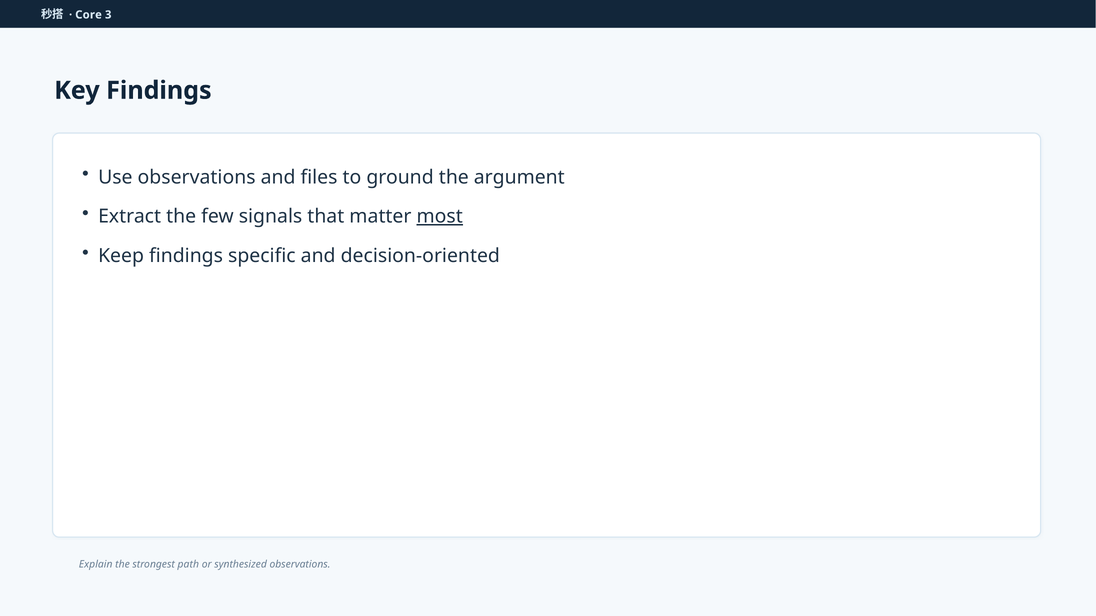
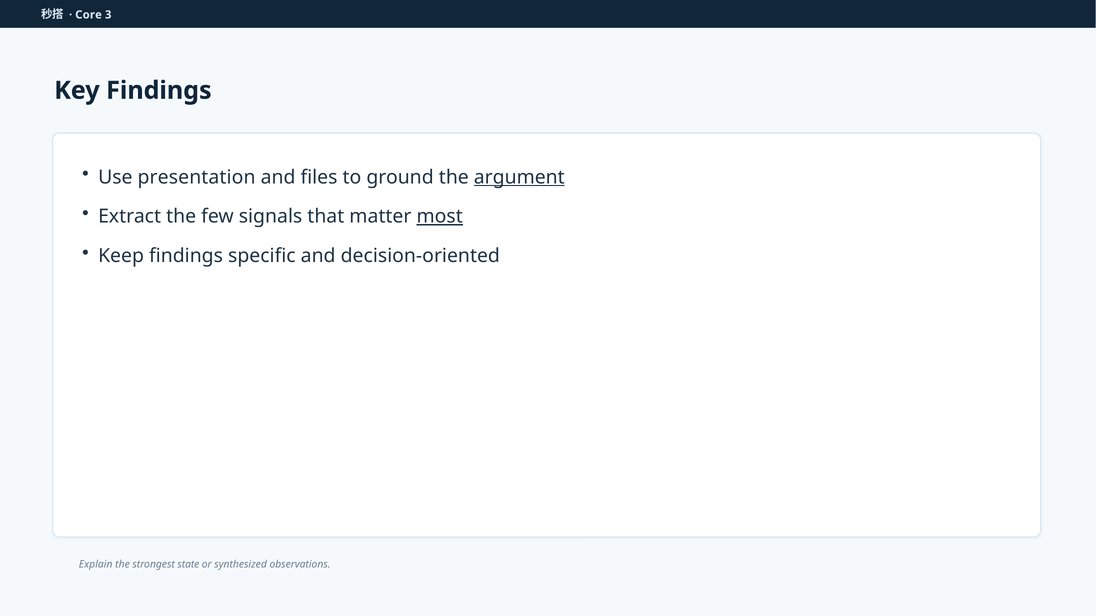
Use observations: observations -> presentation
argument underline: none -> present
path: path -> state
